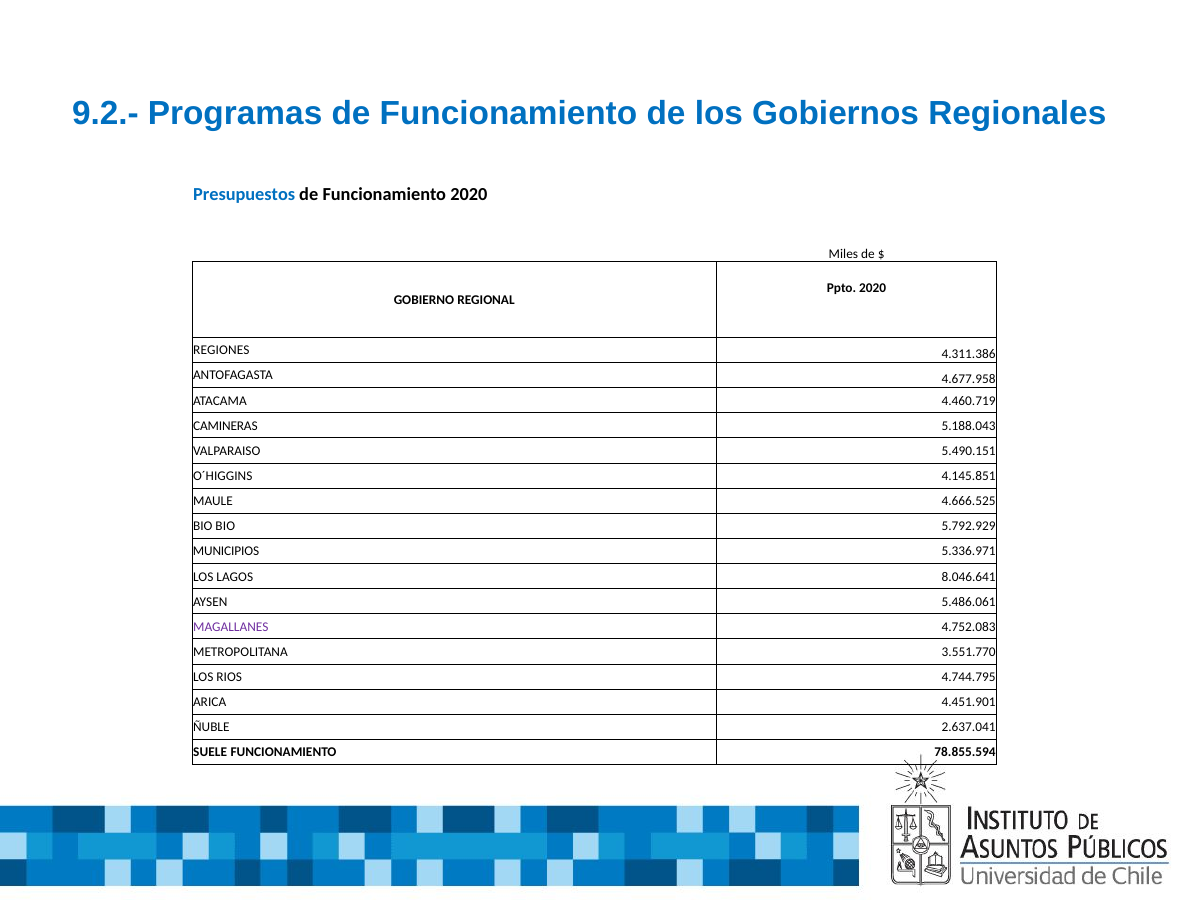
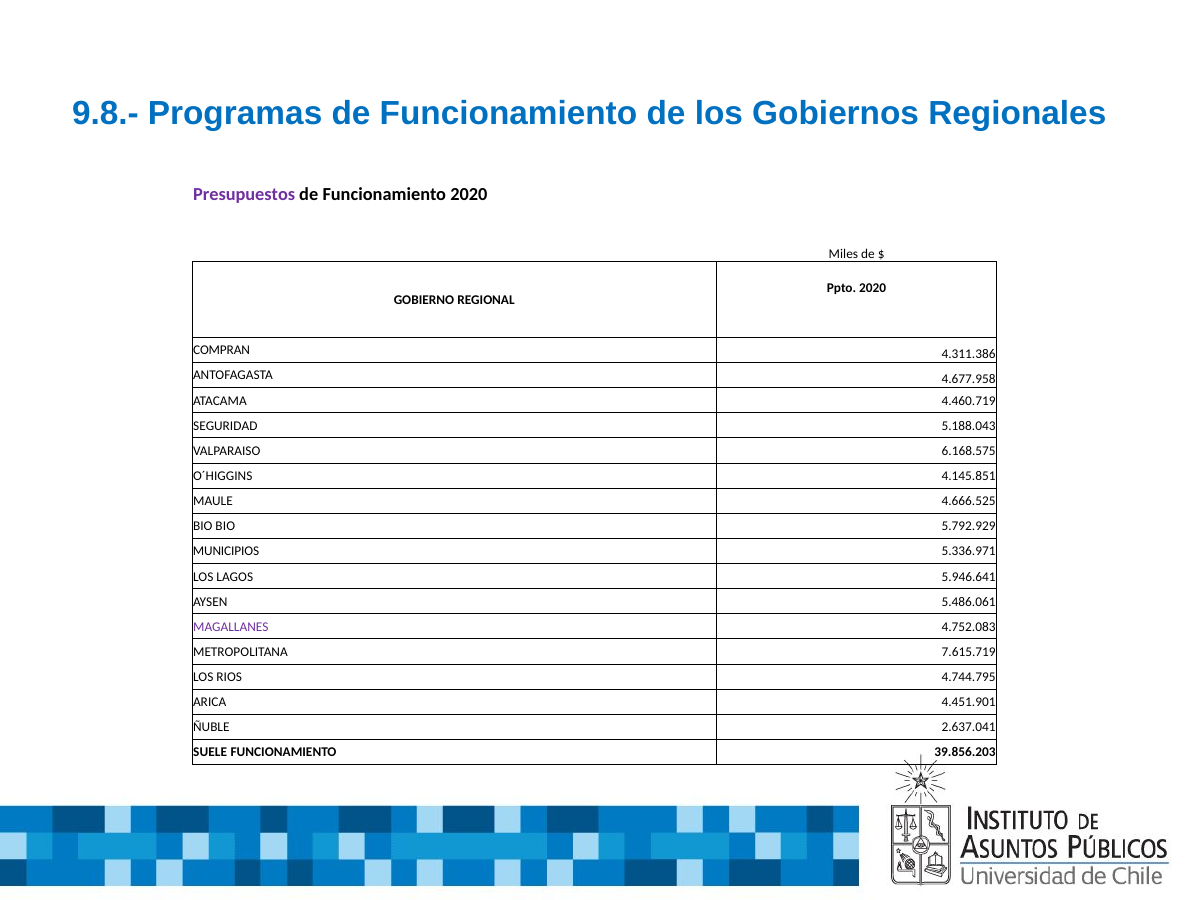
9.2.-: 9.2.- -> 9.8.-
Presupuestos colour: blue -> purple
REGIONES: REGIONES -> COMPRAN
CAMINERAS: CAMINERAS -> SEGURIDAD
5.490.151: 5.490.151 -> 6.168.575
8.046.641: 8.046.641 -> 5.946.641
3.551.770: 3.551.770 -> 7.615.719
78.855.594: 78.855.594 -> 39.856.203
